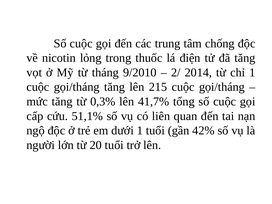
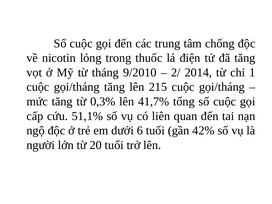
dưới 1: 1 -> 6
